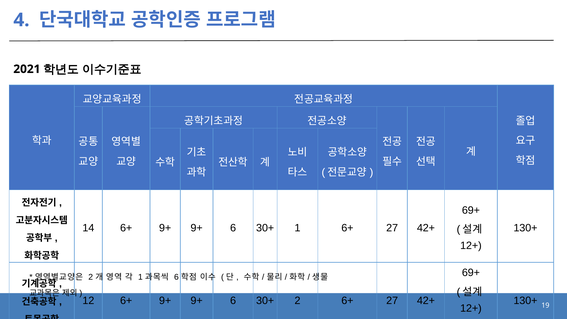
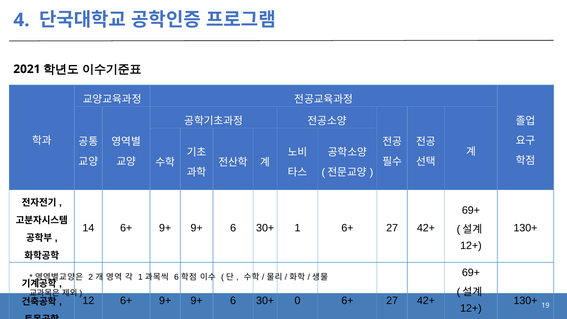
30+ 2: 2 -> 0
